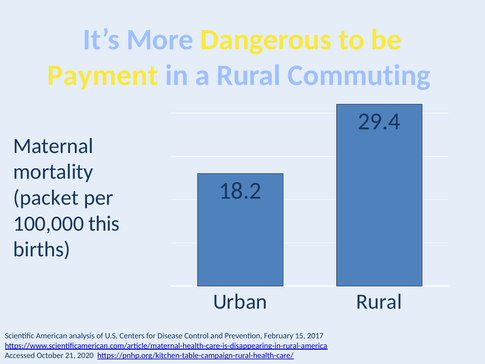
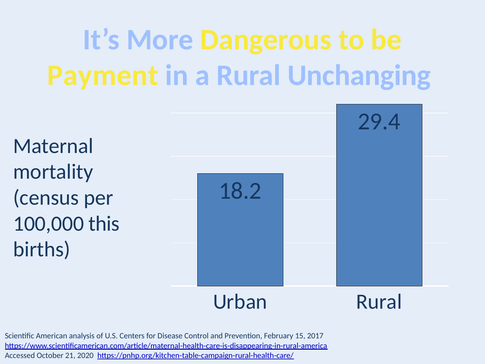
Commuting: Commuting -> Unchanging
packet: packet -> census
